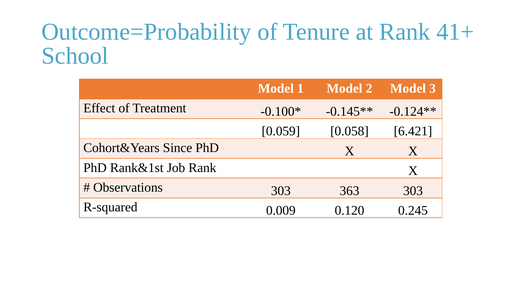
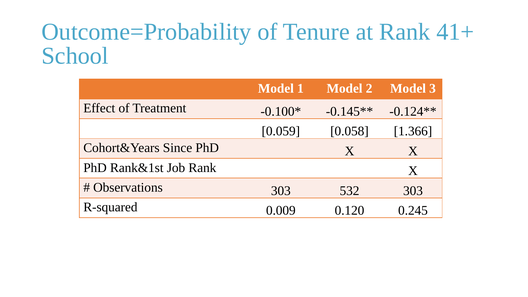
6.421: 6.421 -> 1.366
363: 363 -> 532
